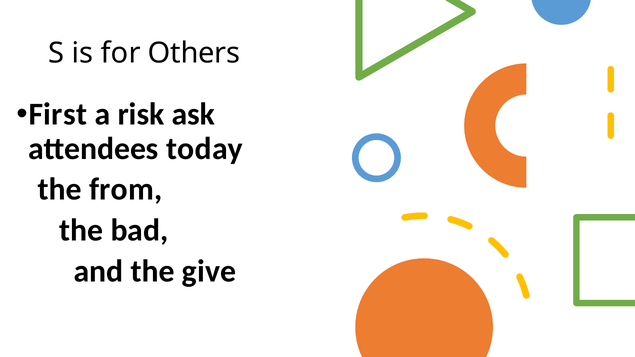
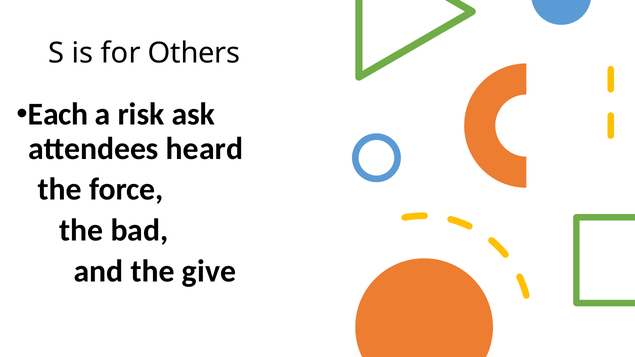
First: First -> Each
today: today -> heard
from: from -> force
